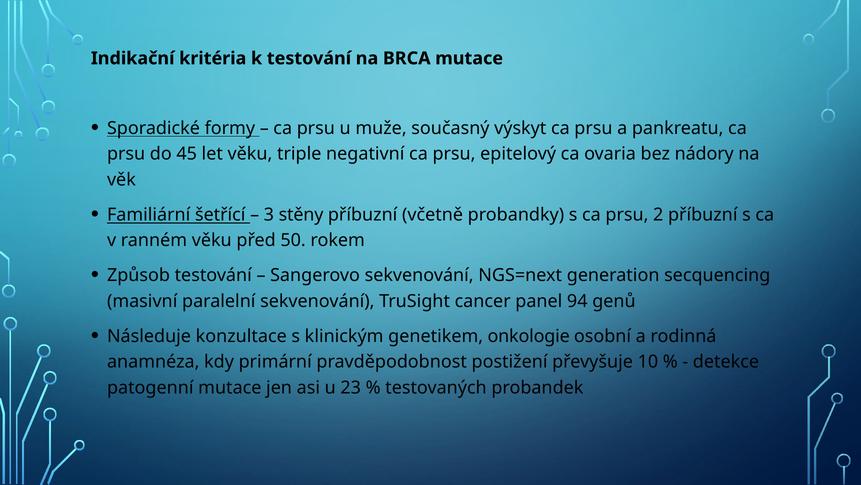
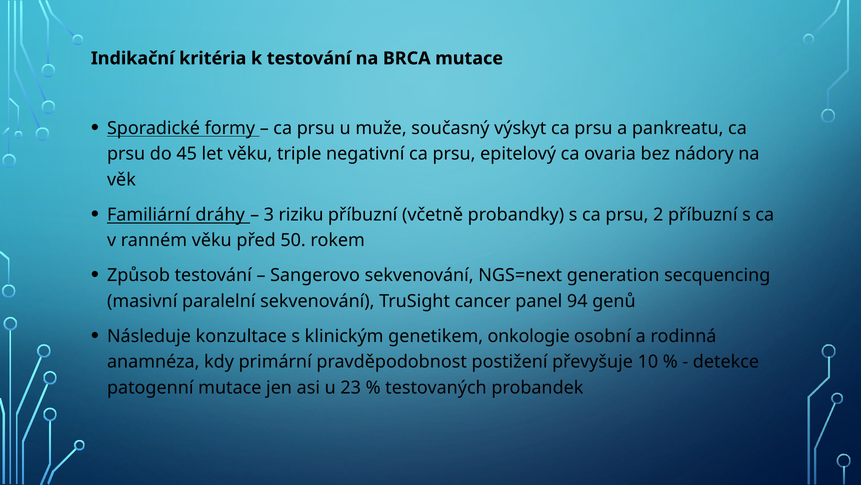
šetřící: šetřící -> dráhy
stěny: stěny -> riziku
